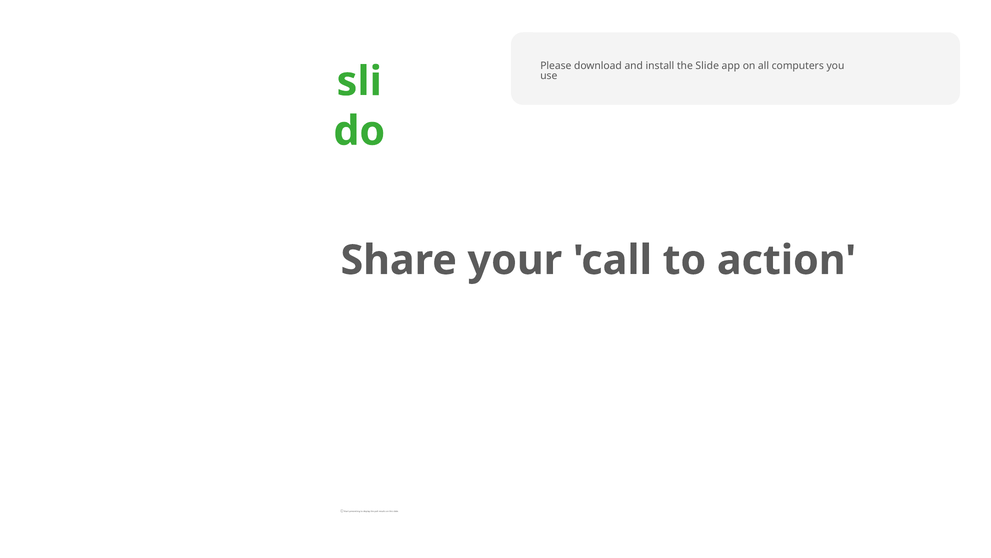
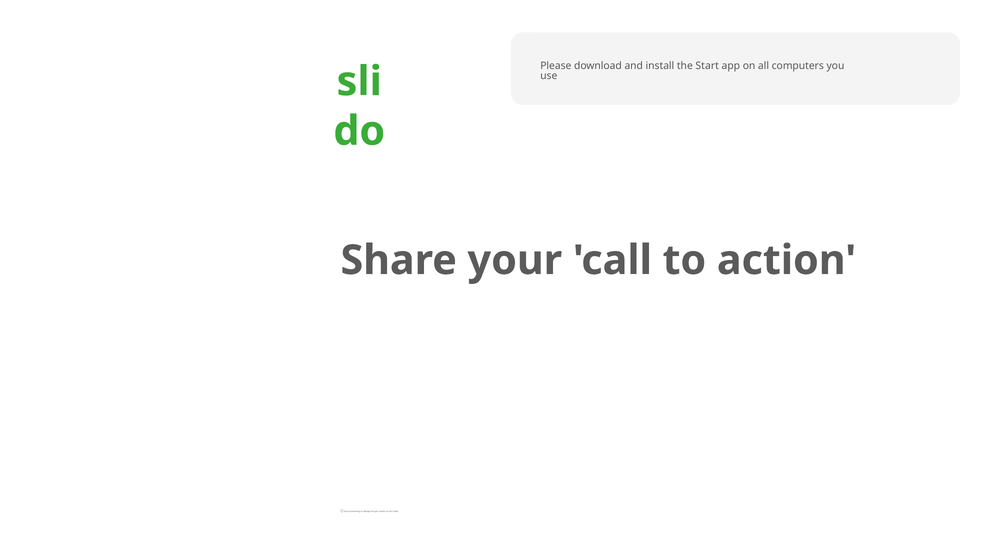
the Slide: Slide -> Start
